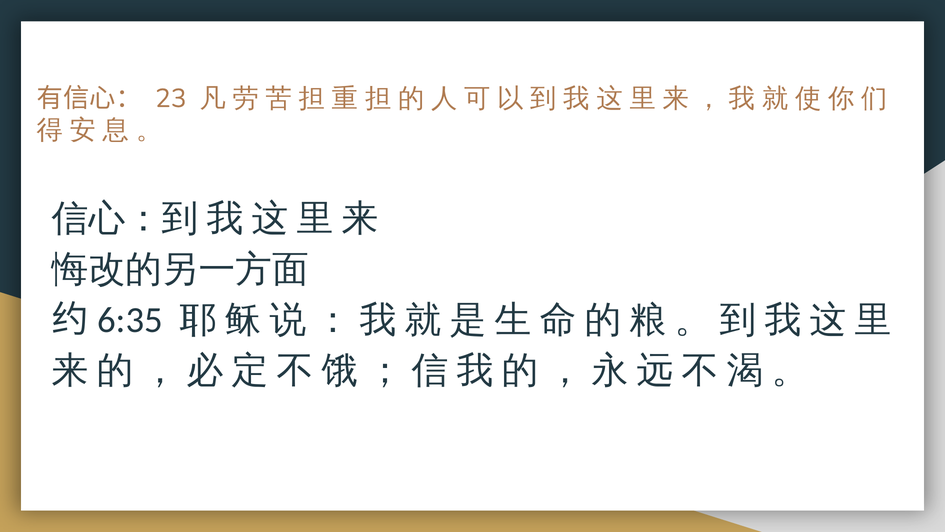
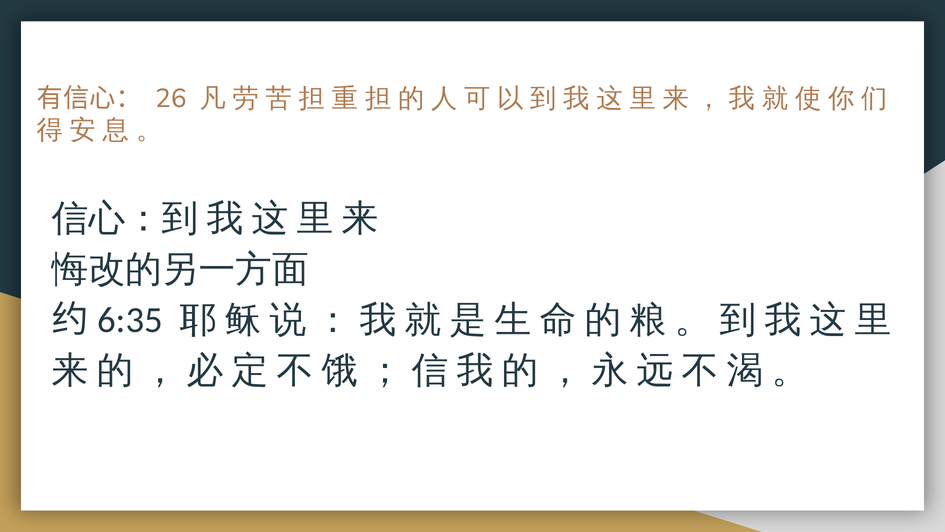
23: 23 -> 26
